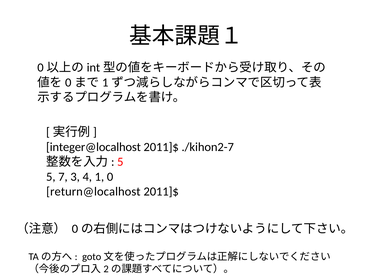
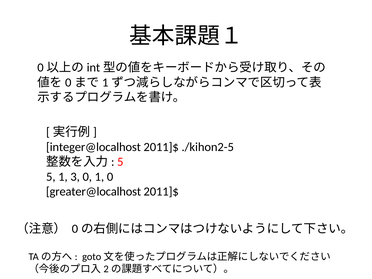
./kihon2-7: ./kihon2-7 -> ./kihon2-5
5 7: 7 -> 1
3 4: 4 -> 0
return@localhost: return@localhost -> greater@localhost
